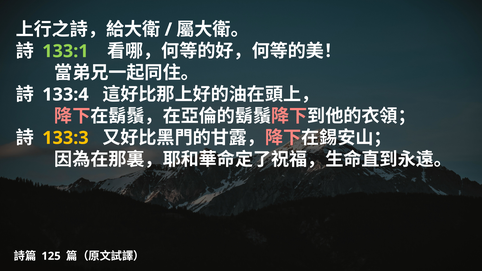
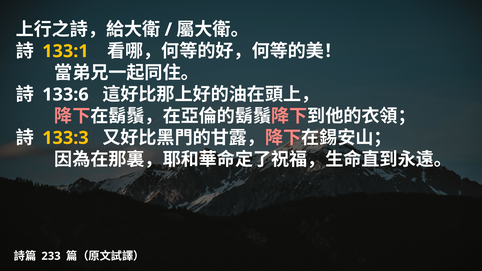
133:1 colour: light green -> yellow
133:4: 133:4 -> 133:6
125: 125 -> 233
